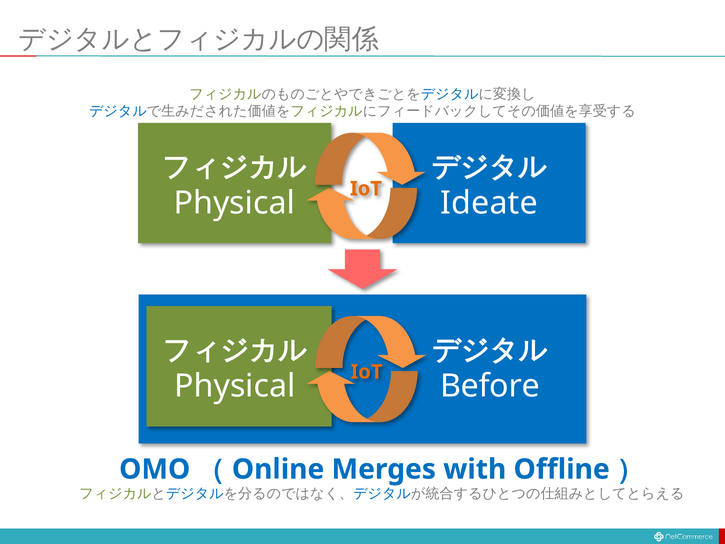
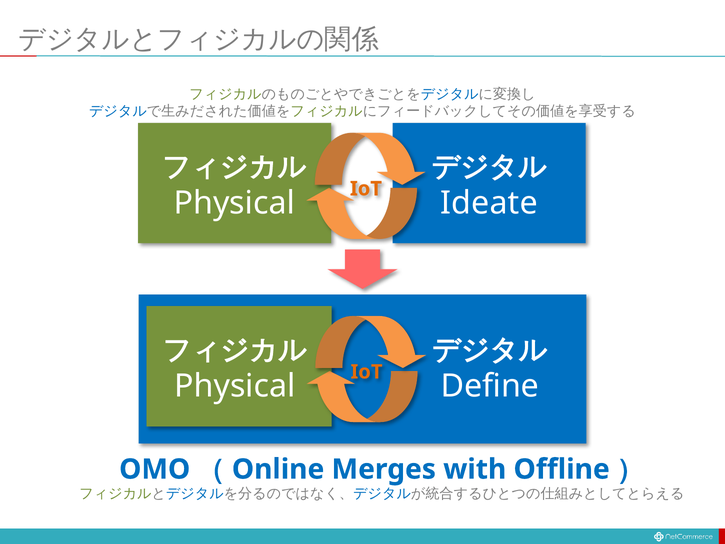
Before: Before -> Define
